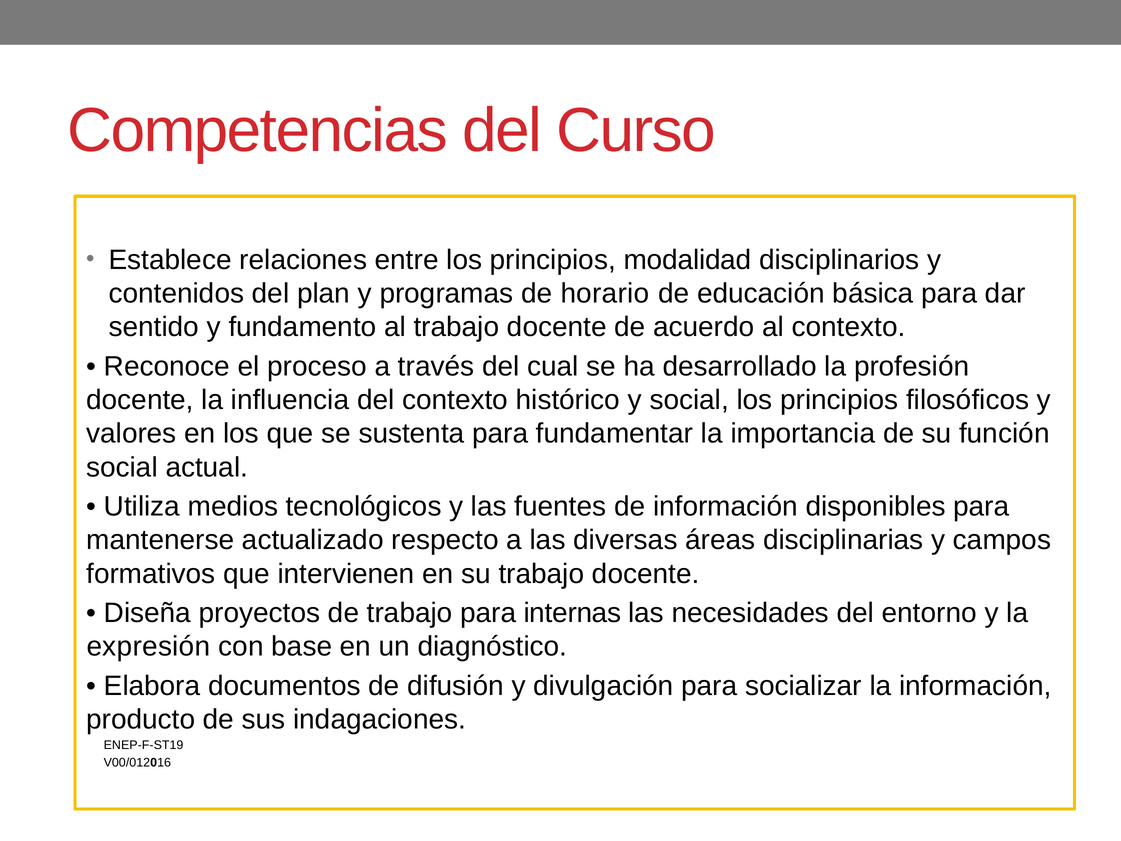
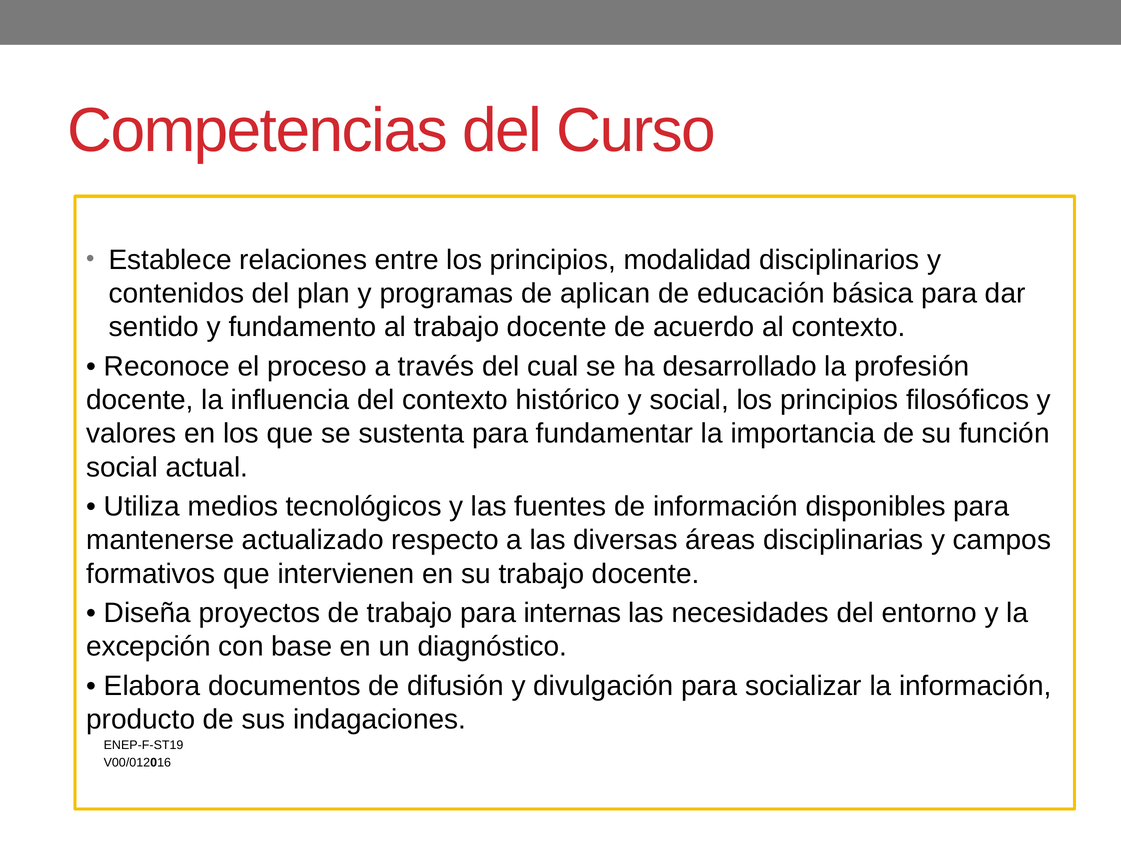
horario: horario -> aplican
expresión: expresión -> excepción
